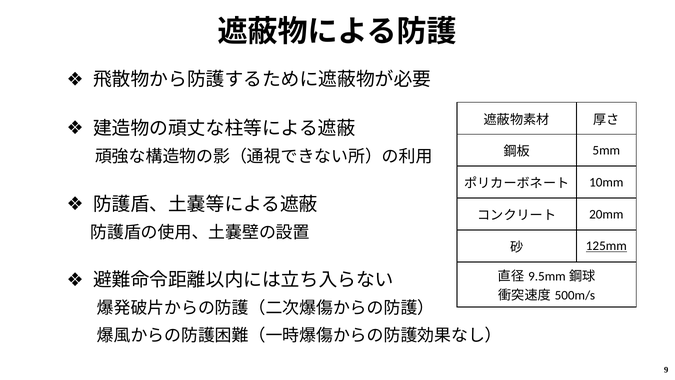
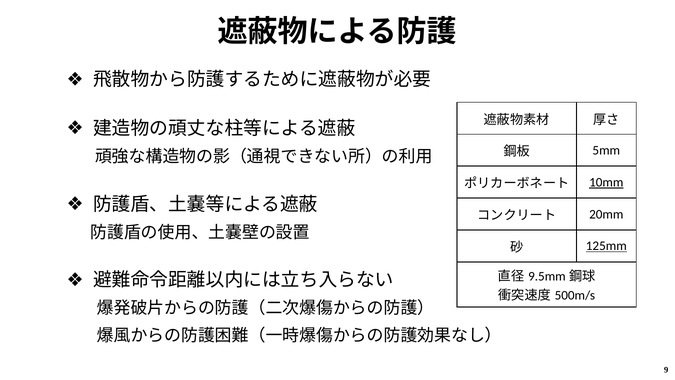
10mm underline: none -> present
